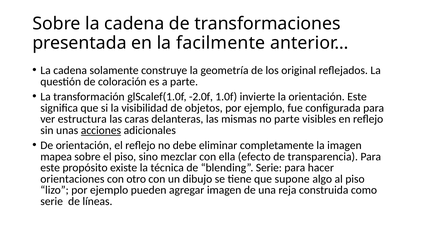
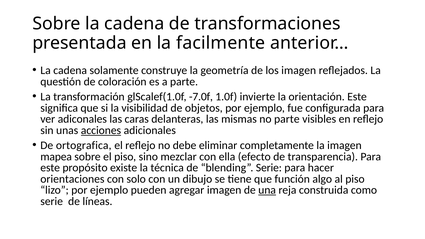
los original: original -> imagen
-2.0f: -2.0f -> -7.0f
estructura: estructura -> adiconales
De orientación: orientación -> ortografica
otro: otro -> solo
supone: supone -> función
una underline: none -> present
